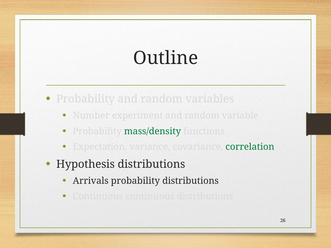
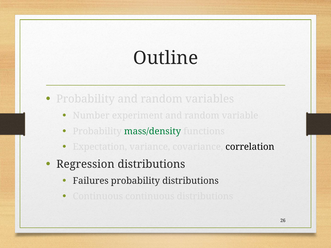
correlation colour: green -> black
Hypothesis: Hypothesis -> Regression
Arrivals: Arrivals -> Failures
